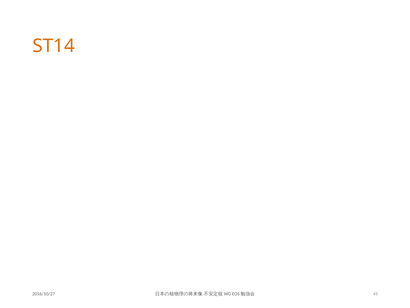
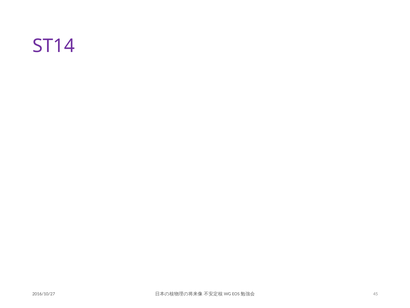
ST14 colour: orange -> purple
